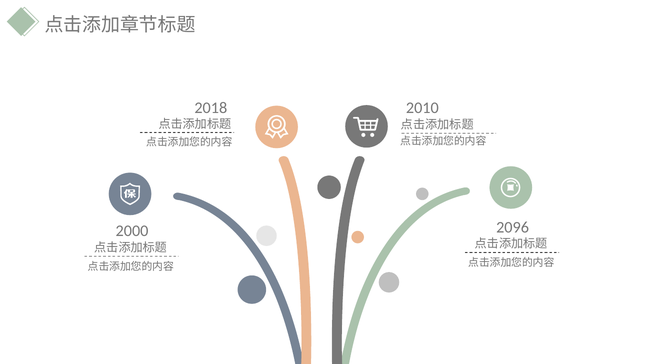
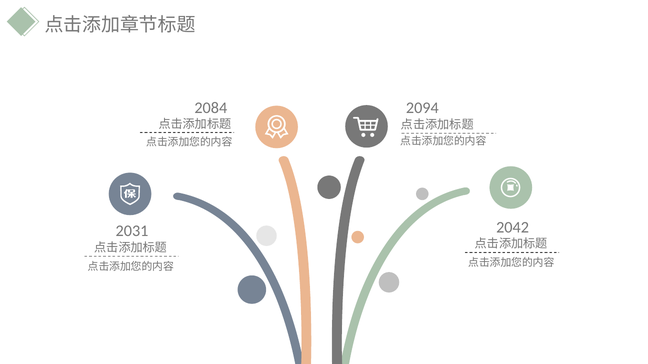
2018: 2018 -> 2084
2010: 2010 -> 2094
2096: 2096 -> 2042
2000: 2000 -> 2031
